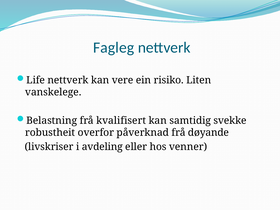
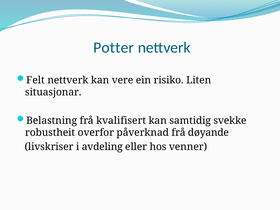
Fagleg: Fagleg -> Potter
Life: Life -> Felt
vanskelege: vanskelege -> situasjonar
